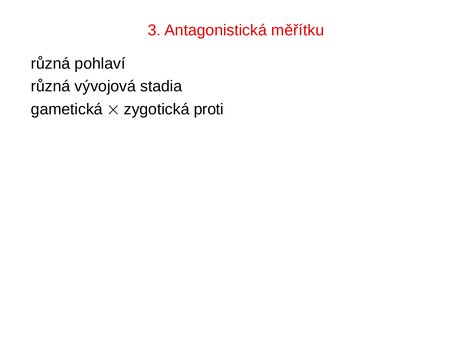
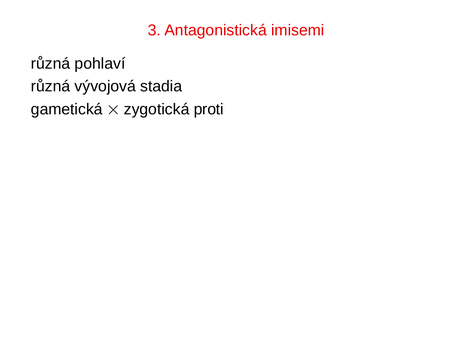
měřítku: měřítku -> imisemi
